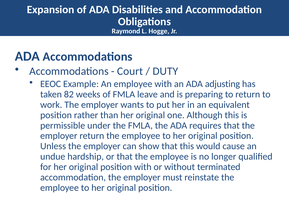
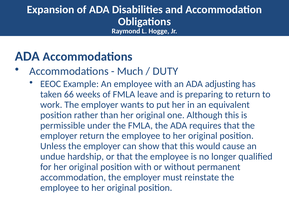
Court: Court -> Much
82: 82 -> 66
terminated: terminated -> permanent
